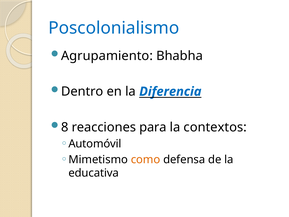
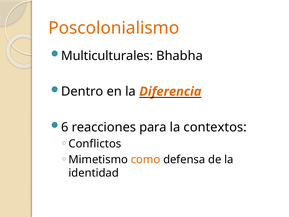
Poscolonialismo colour: blue -> orange
Agrupamiento: Agrupamiento -> Multiculturales
Diferencia colour: blue -> orange
8: 8 -> 6
Automóvil: Automóvil -> Conflictos
educativa: educativa -> identidad
